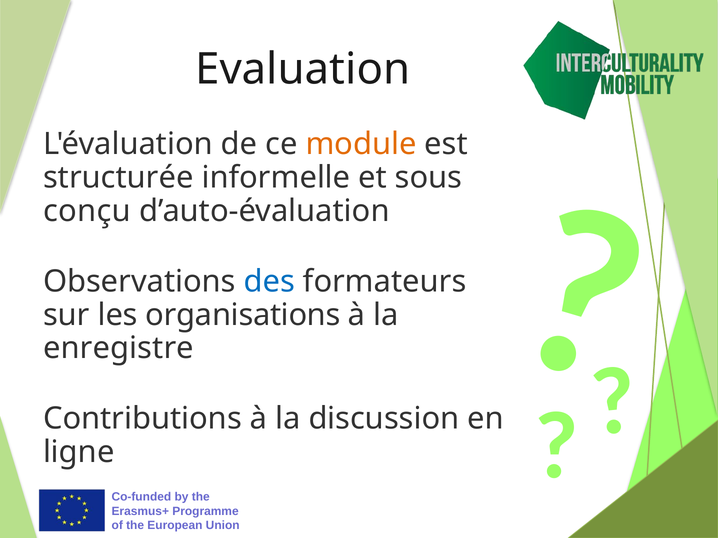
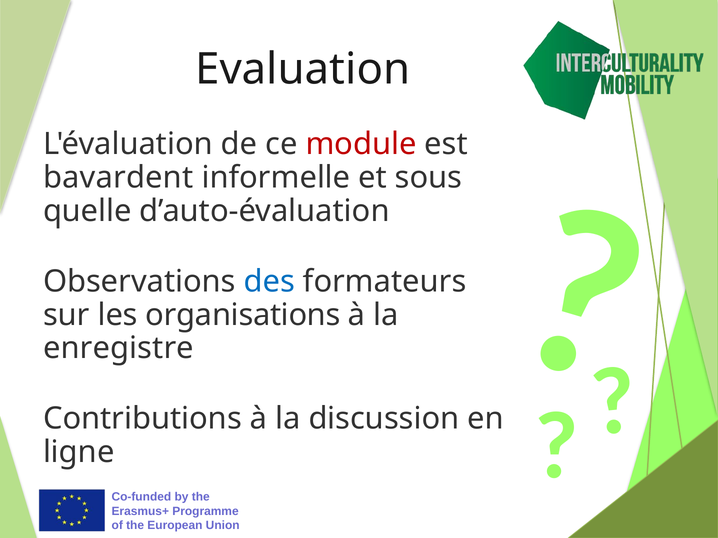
module colour: orange -> red
structurée: structurée -> bavardent
conçu: conçu -> quelle
